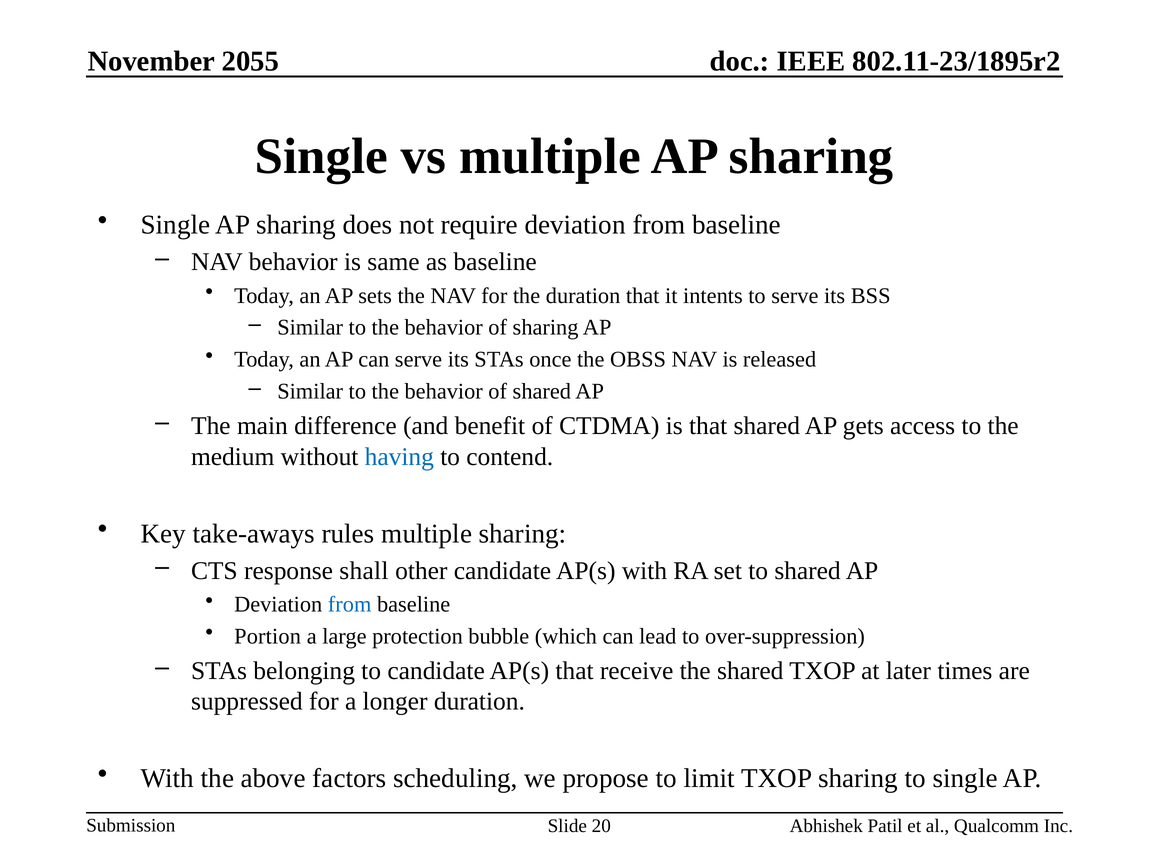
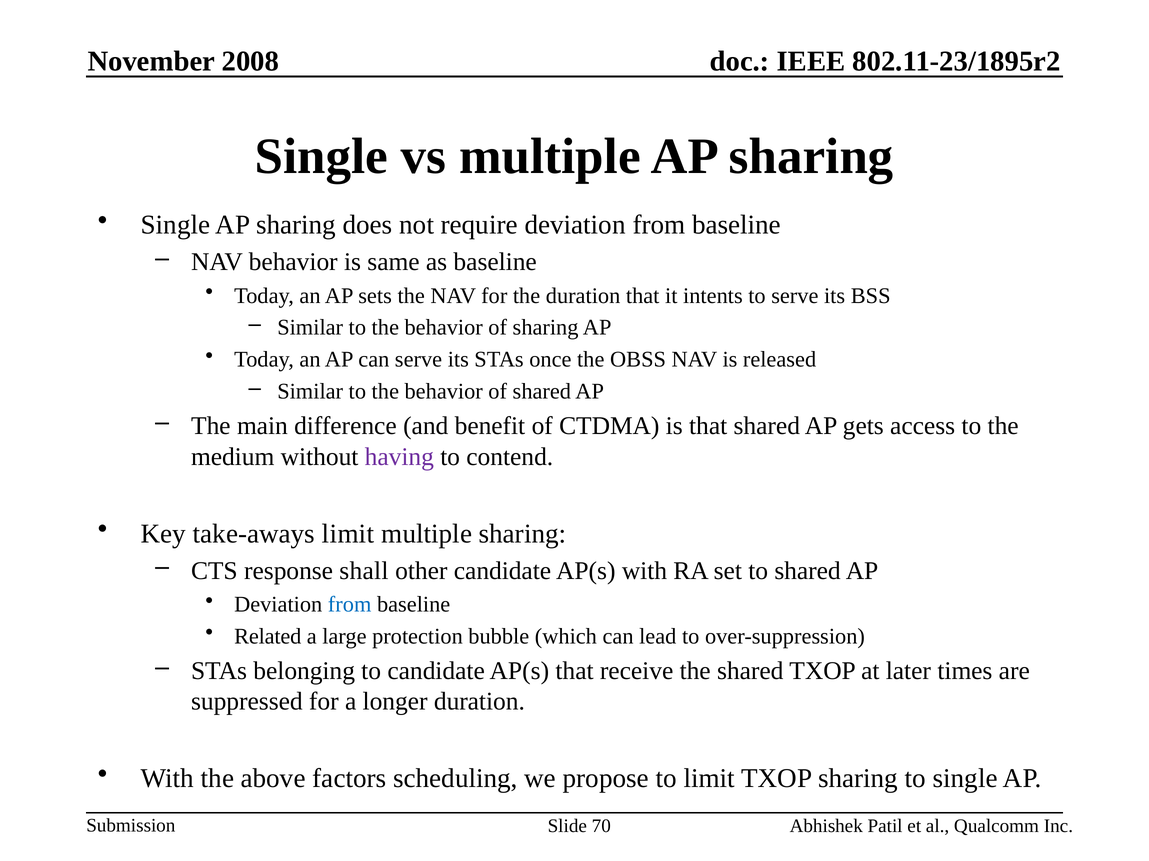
2055: 2055 -> 2008
having colour: blue -> purple
take-aways rules: rules -> limit
Portion: Portion -> Related
20: 20 -> 70
